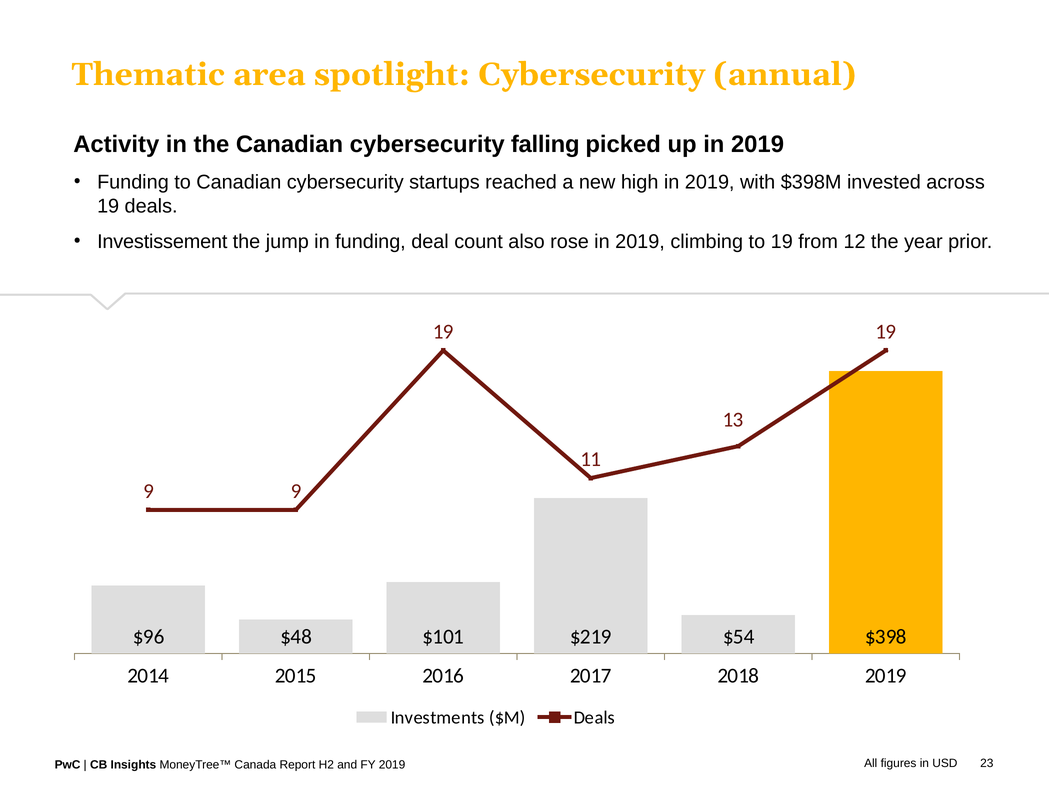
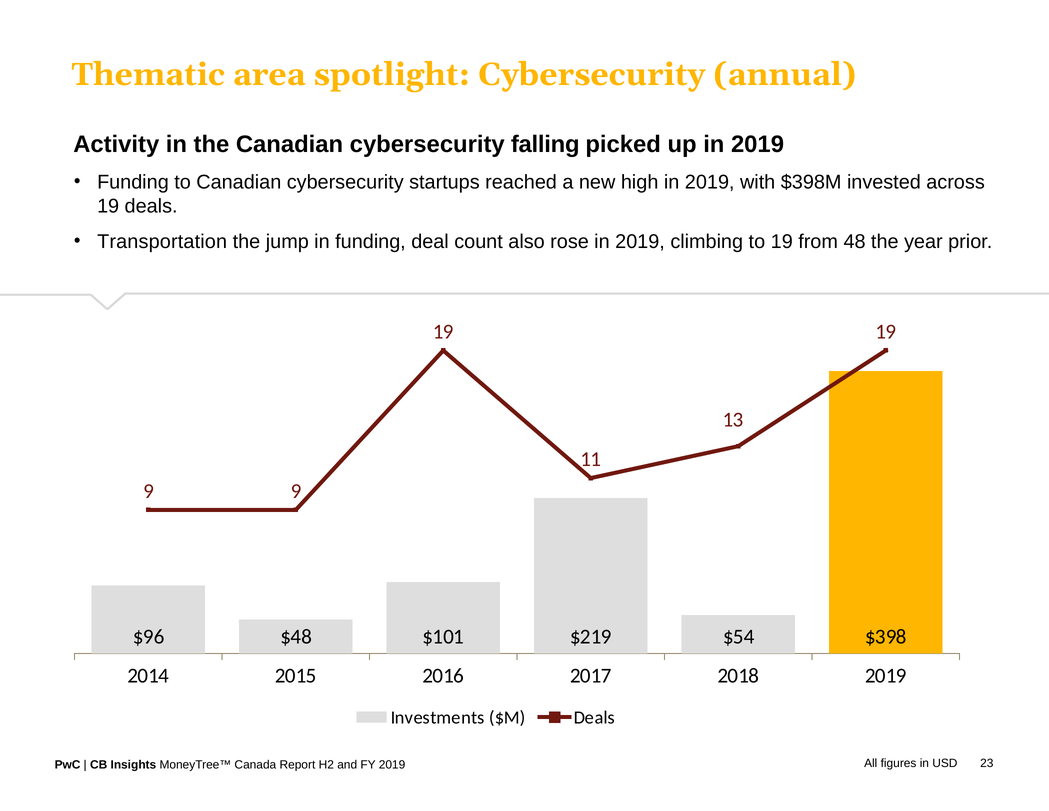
Investissement: Investissement -> Transportation
from 12: 12 -> 48
